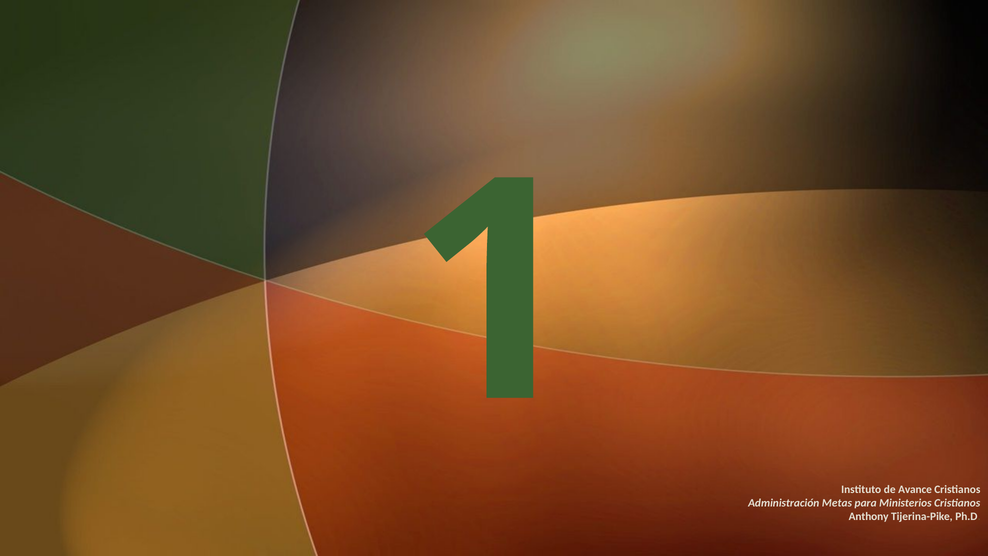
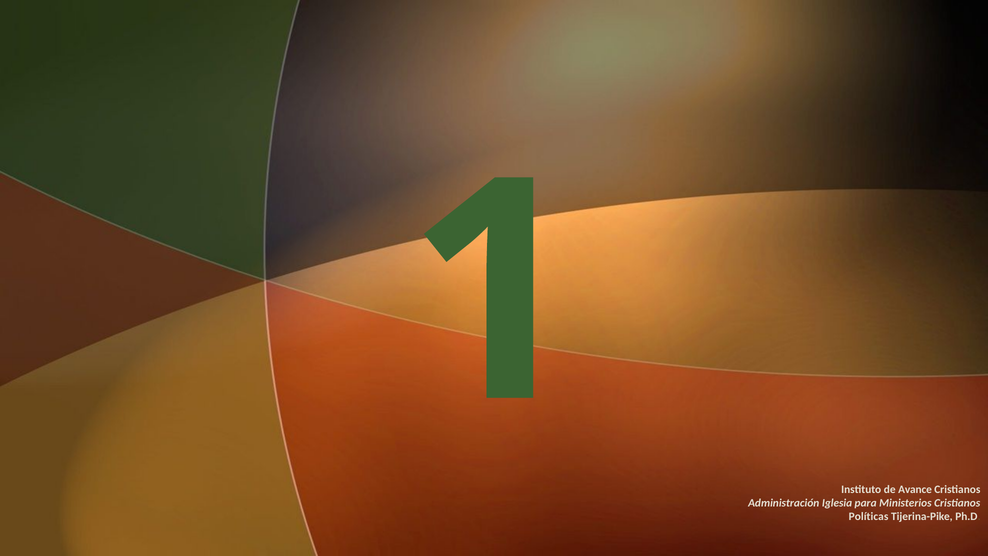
Metas: Metas -> Iglesia
Anthony: Anthony -> Políticas
